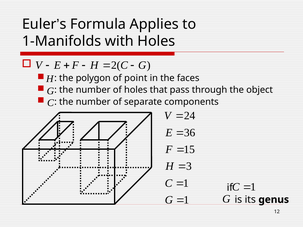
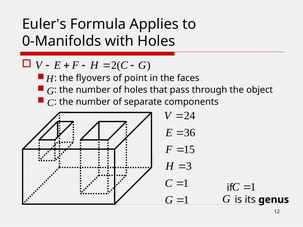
1-Manifolds: 1-Manifolds -> 0-Manifolds
polygon: polygon -> flyovers
